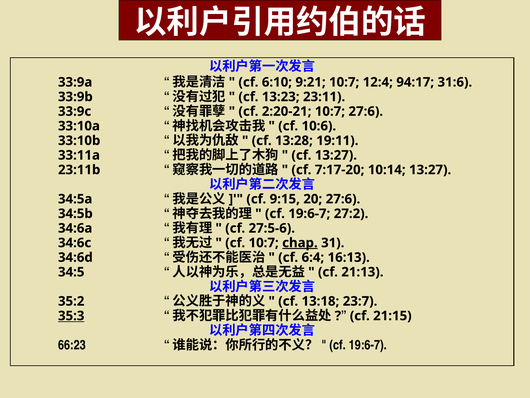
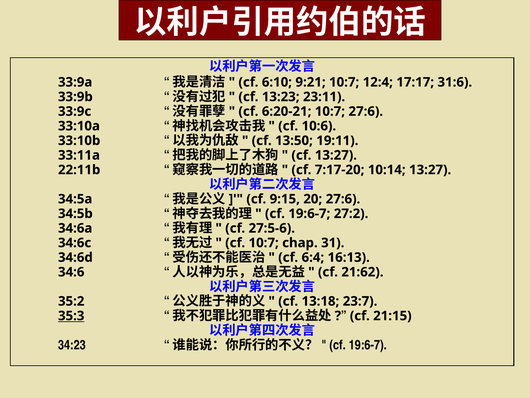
94:17: 94:17 -> 17:17
2:20-21: 2:20-21 -> 6:20-21
13:28: 13:28 -> 13:50
23:11b: 23:11b -> 22:11b
chap underline: present -> none
34:5: 34:5 -> 34:6
21:13: 21:13 -> 21:62
66:23: 66:23 -> 34:23
